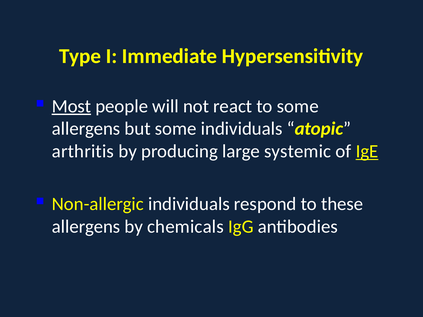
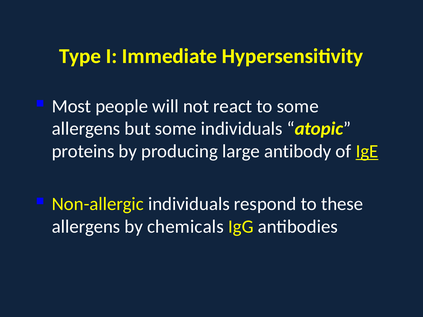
Most underline: present -> none
arthritis: arthritis -> proteins
systemic: systemic -> antibody
